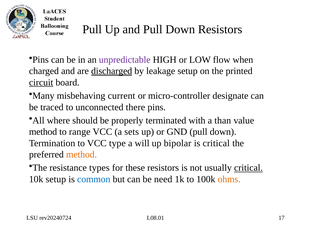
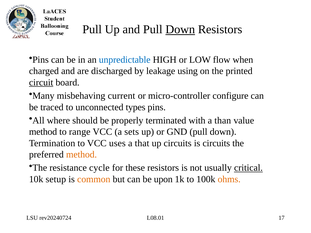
Down at (180, 29) underline: none -> present
unpredictable colour: purple -> blue
discharged underline: present -> none
leakage setup: setup -> using
designate: designate -> configure
there: there -> types
type: type -> uses
will: will -> that
up bipolar: bipolar -> circuits
is critical: critical -> circuits
types: types -> cycle
common colour: blue -> orange
need: need -> upon
